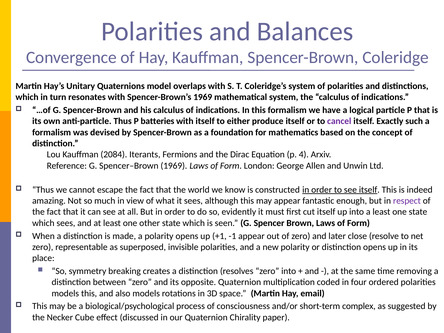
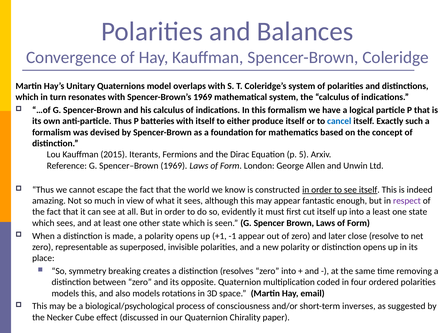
cancel colour: purple -> blue
2084: 2084 -> 2015
4: 4 -> 5
complex: complex -> inverses
